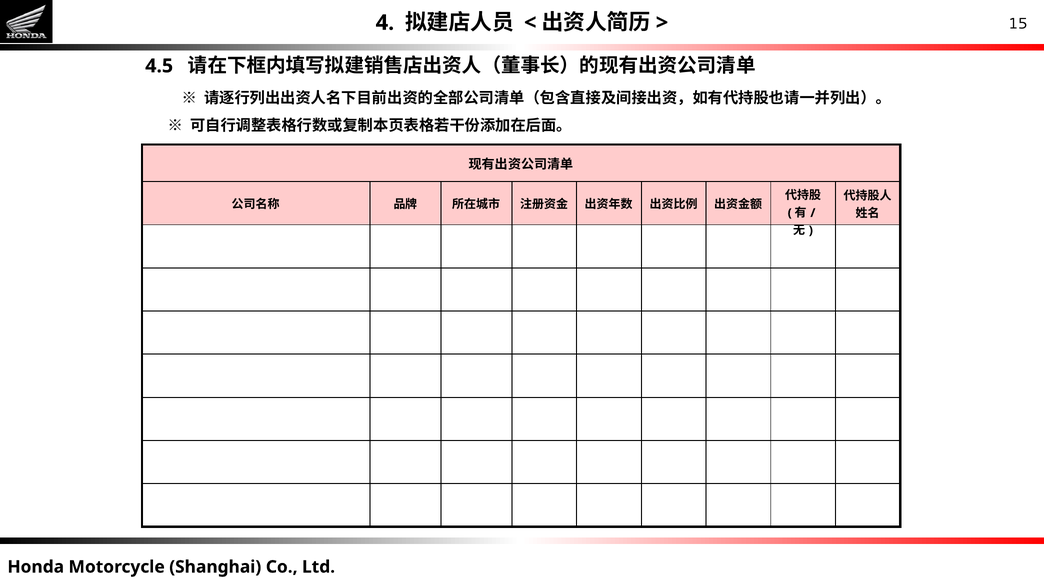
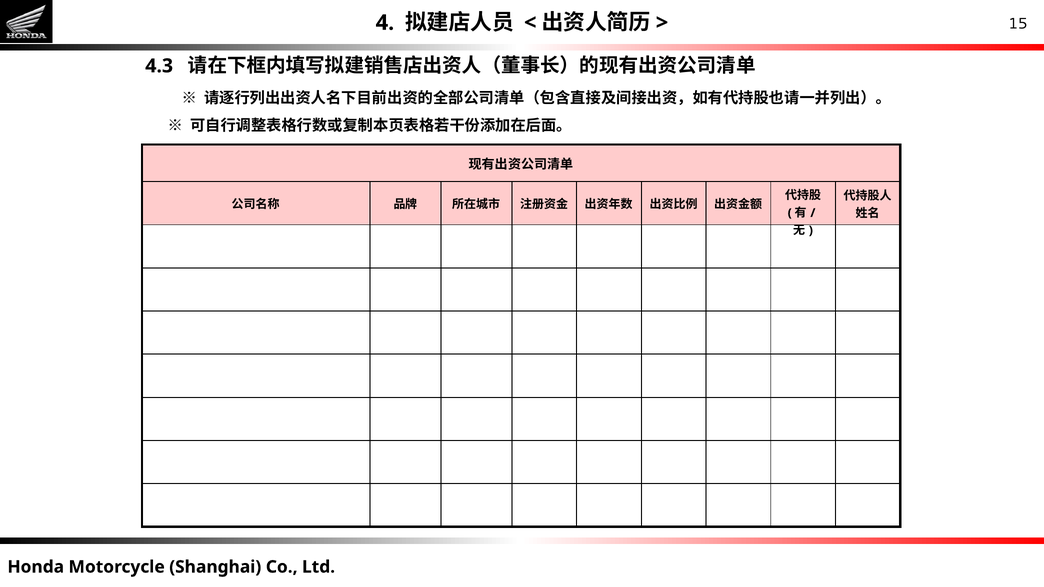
4.5: 4.5 -> 4.3
